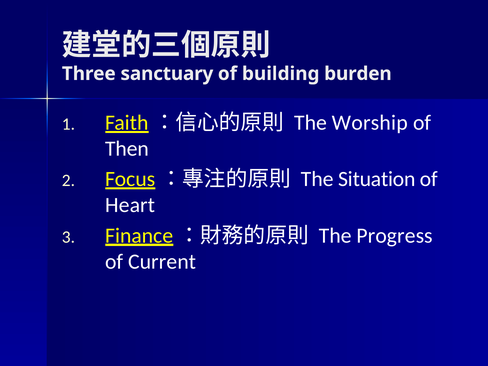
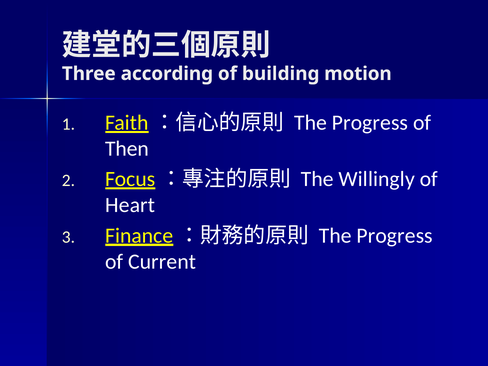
sanctuary: sanctuary -> according
burden: burden -> motion
Worship at (370, 123): Worship -> Progress
Situation: Situation -> Willingly
